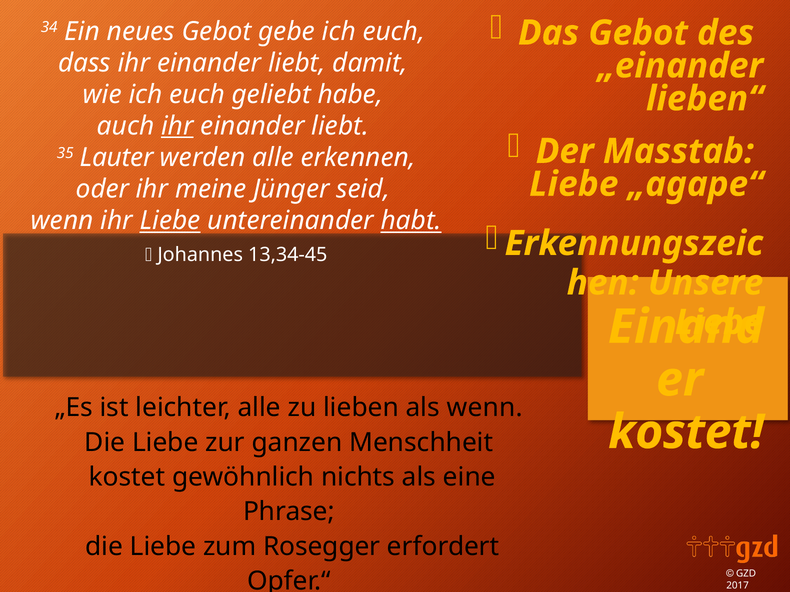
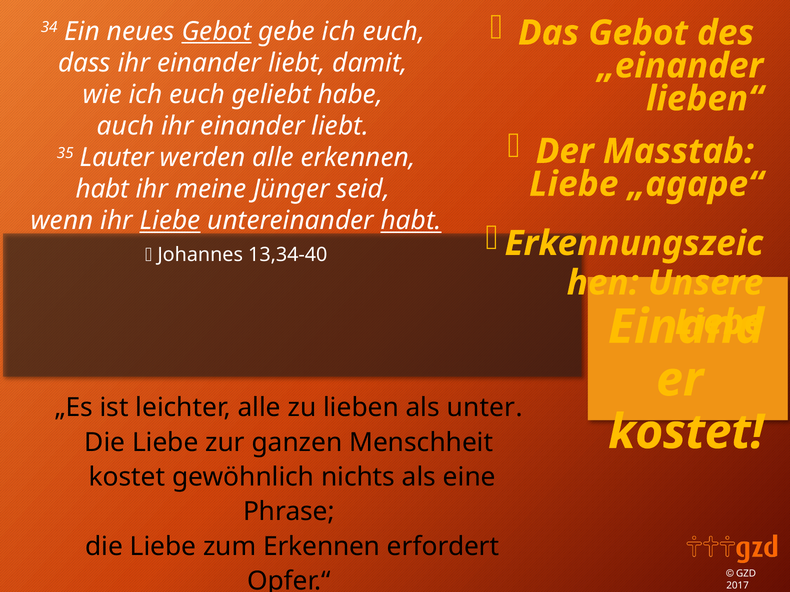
Gebot at (217, 31) underline: none -> present
ihr at (177, 126) underline: present -> none
oder at (102, 189): oder -> habt
13,34-45: 13,34-45 -> 13,34-40
als wenn: wenn -> unter
zum Rosegger: Rosegger -> Erkennen
